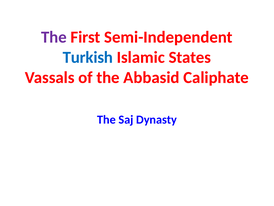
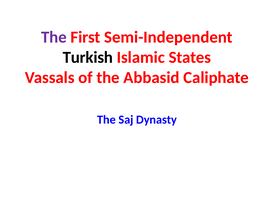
Turkish colour: blue -> black
